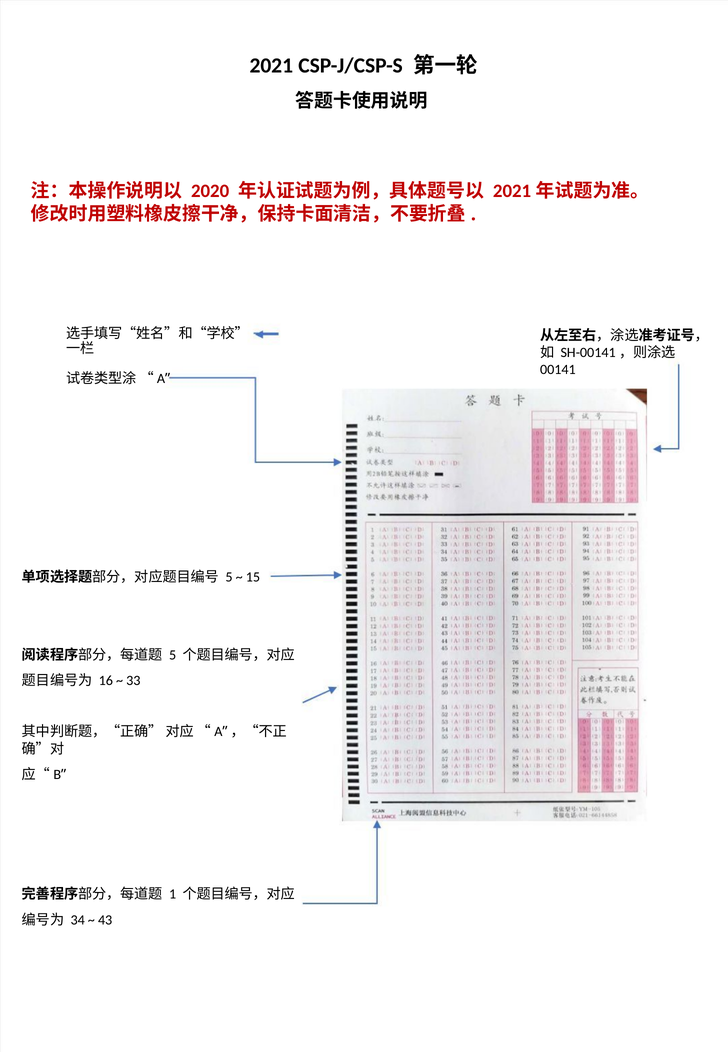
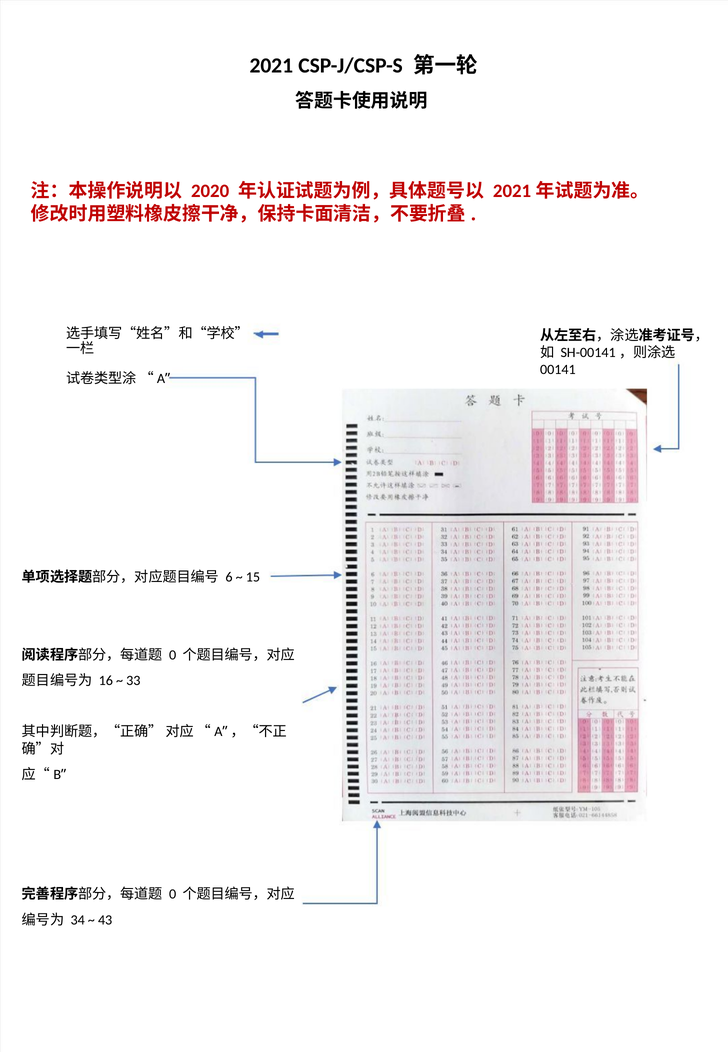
5 at (229, 577): 5 -> 6
5 at (173, 655): 5 -> 0
1 at (173, 894): 1 -> 0
